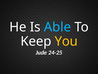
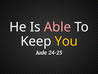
Able colour: light blue -> pink
